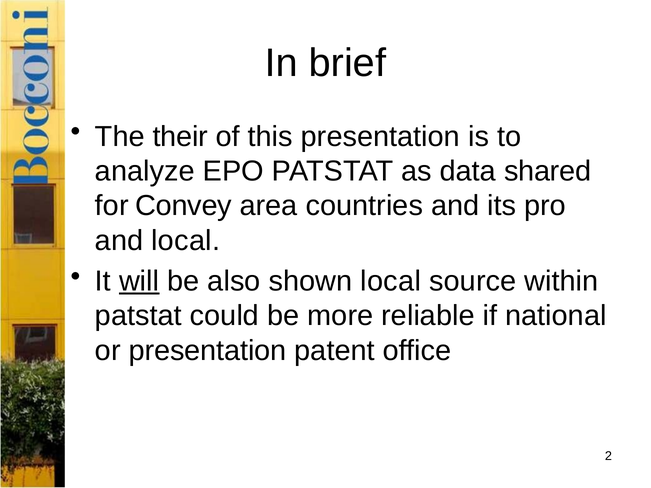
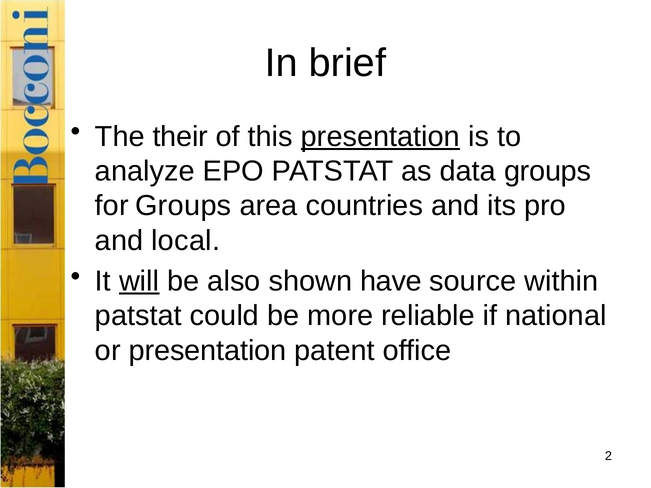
presentation at (380, 137) underline: none -> present
data shared: shared -> groups
for Convey: Convey -> Groups
shown local: local -> have
